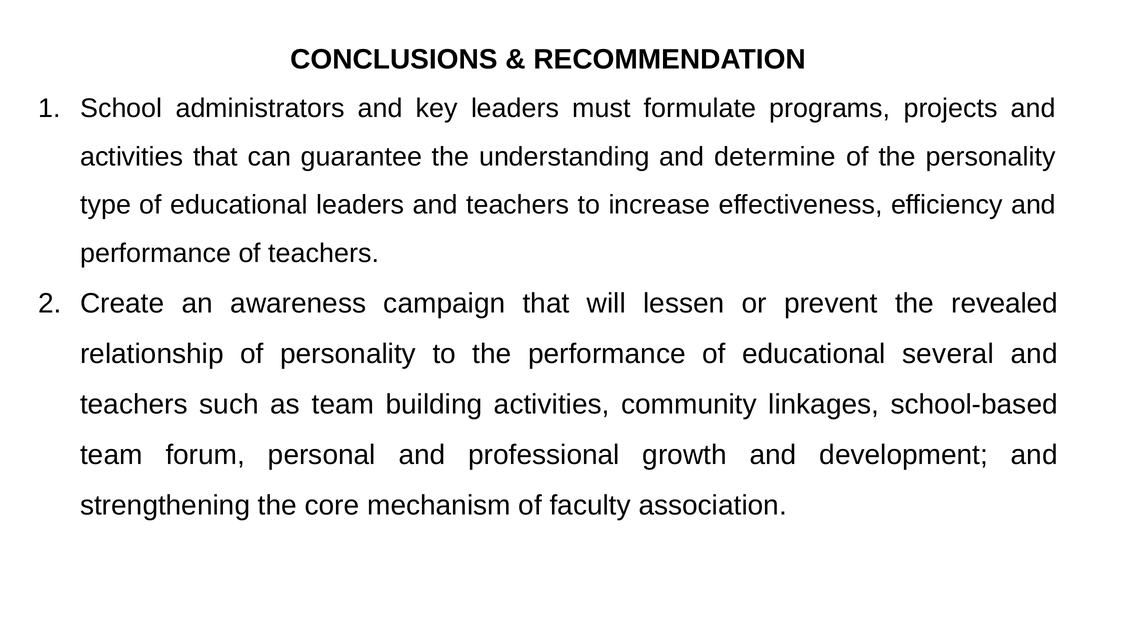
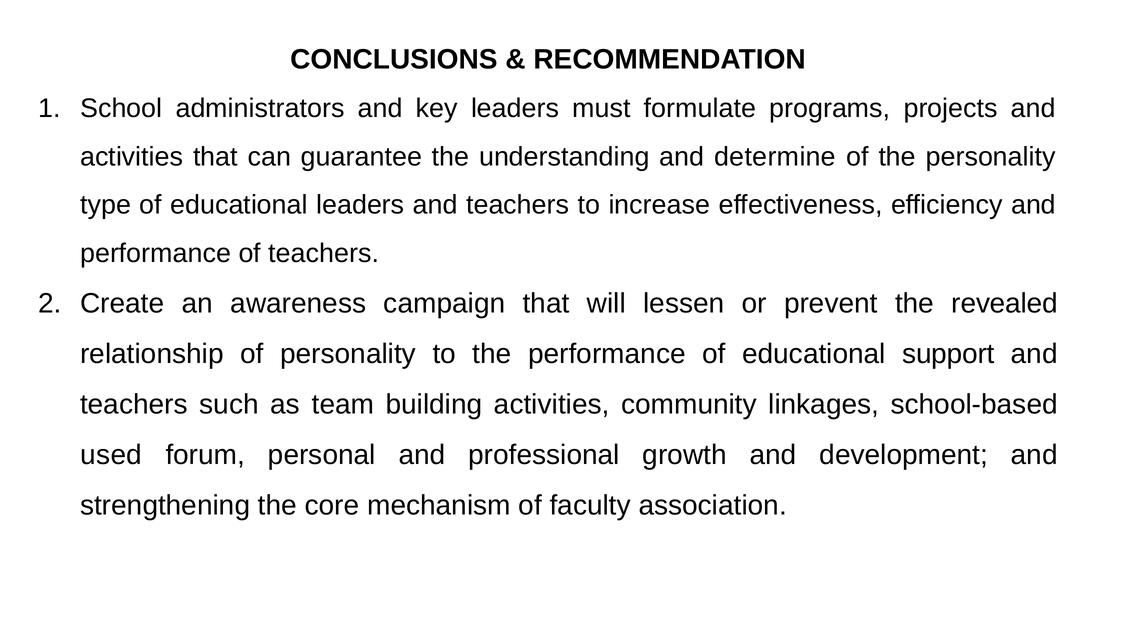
several: several -> support
team at (111, 455): team -> used
